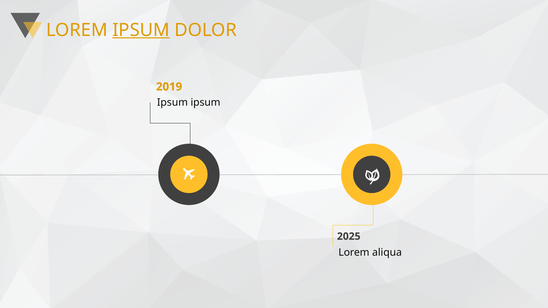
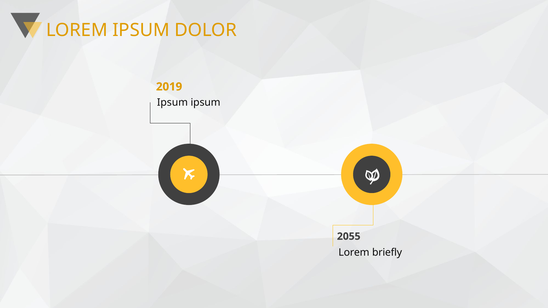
IPSUM at (141, 30) underline: present -> none
2025: 2025 -> 2055
aliqua: aliqua -> briefly
